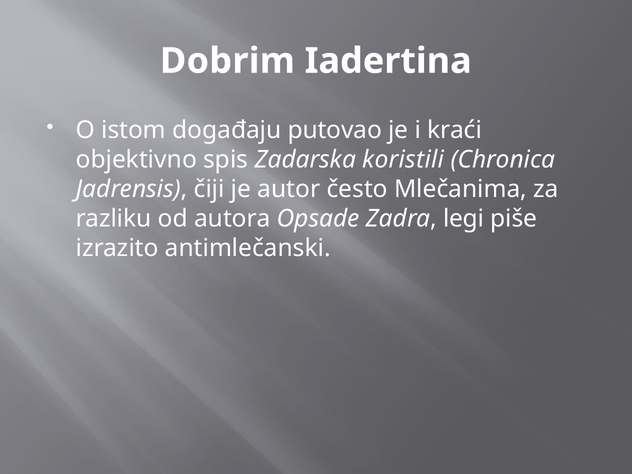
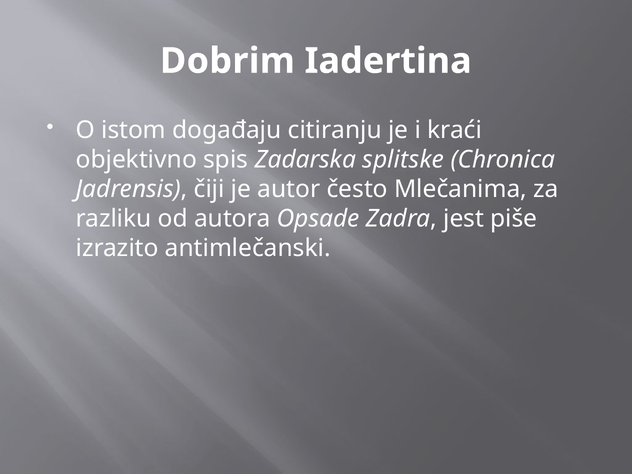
putovao: putovao -> citiranju
koristili: koristili -> splitske
legi: legi -> jest
